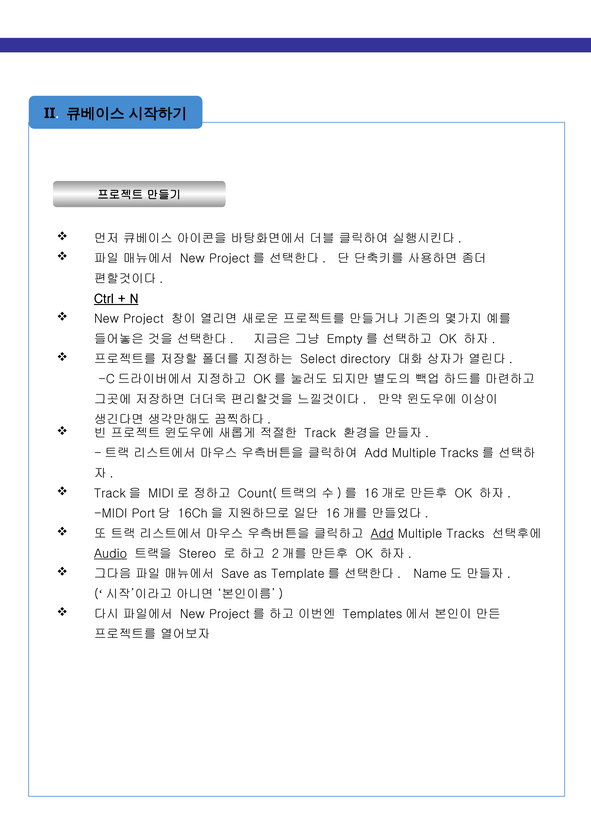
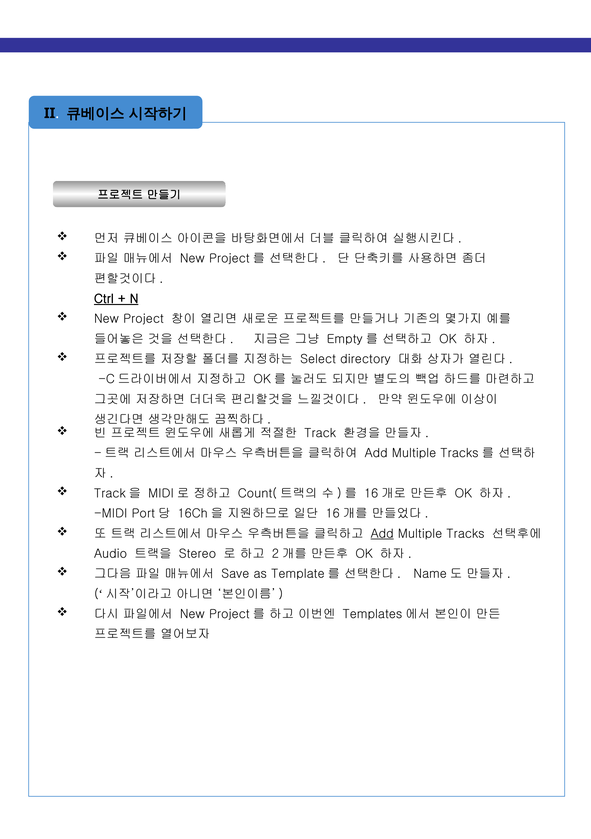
Audio underline: present -> none
